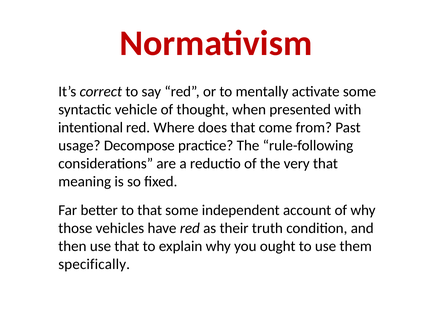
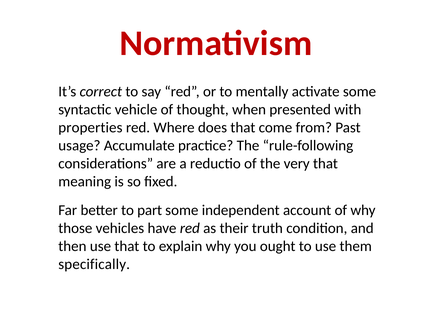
intentional: intentional -> properties
Decompose: Decompose -> Accumulate
to that: that -> part
